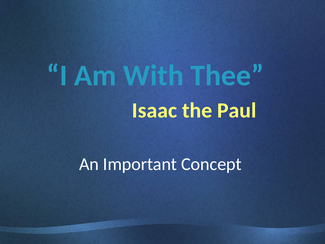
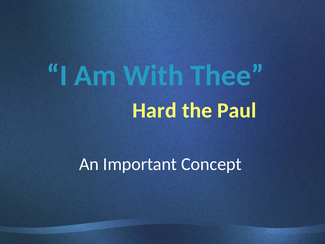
Isaac: Isaac -> Hard
